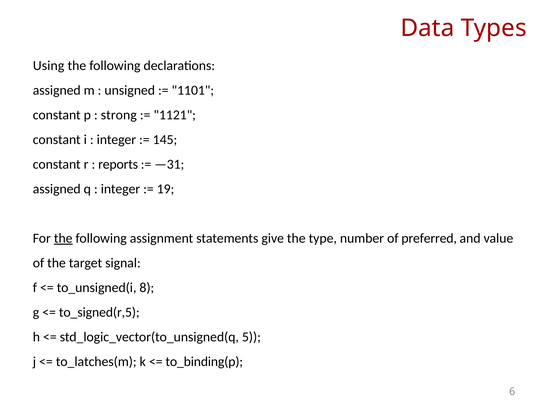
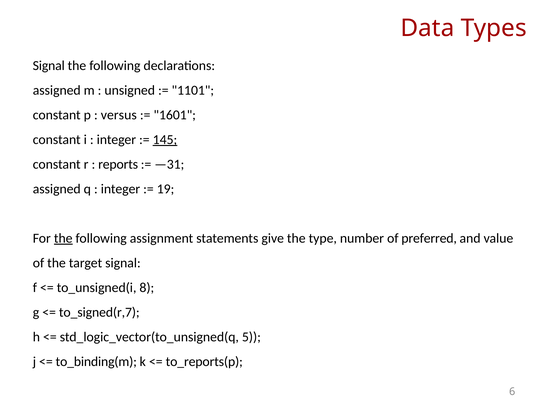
Using at (49, 66): Using -> Signal
strong: strong -> versus
1121: 1121 -> 1601
145 underline: none -> present
to_signed(r,5: to_signed(r,5 -> to_signed(r,7
to_latches(m: to_latches(m -> to_binding(m
to_binding(p: to_binding(p -> to_reports(p
